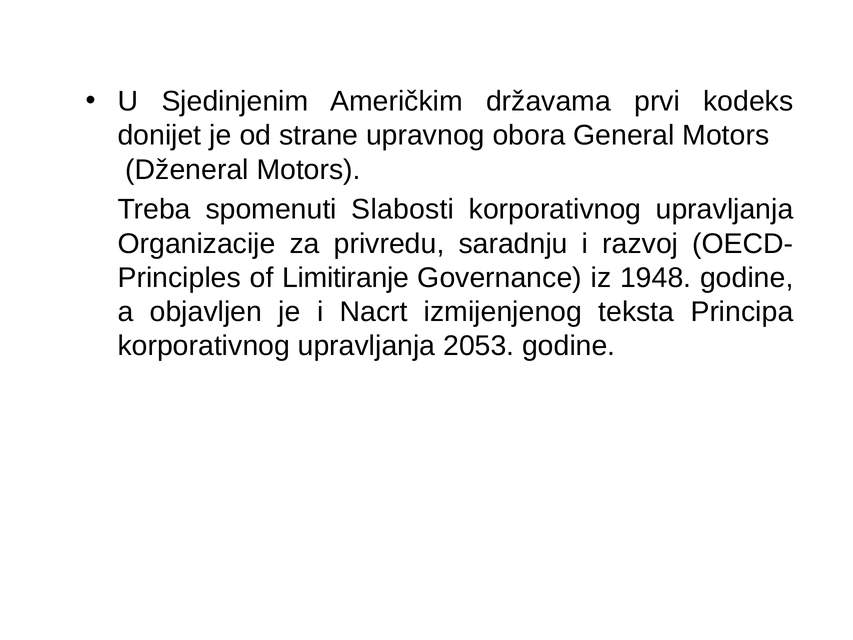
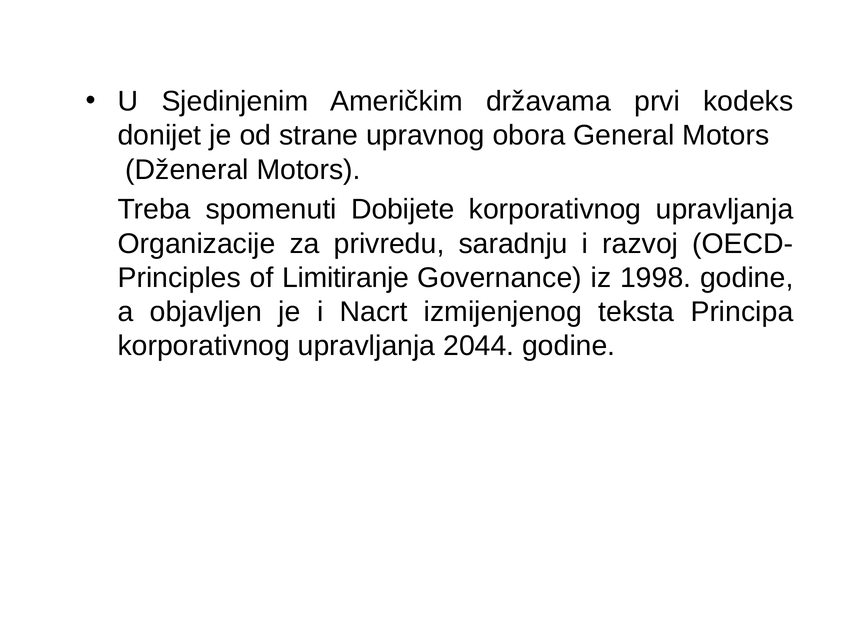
Slabosti: Slabosti -> Dobijete
1948: 1948 -> 1998
2053: 2053 -> 2044
